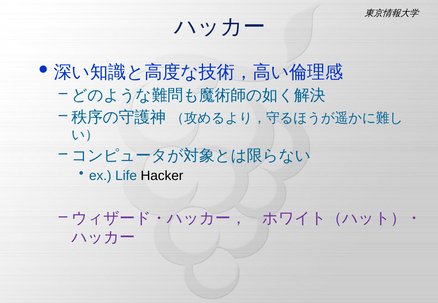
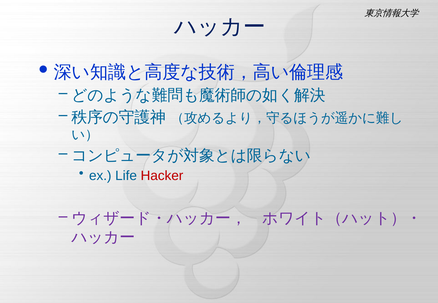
Hacker colour: black -> red
